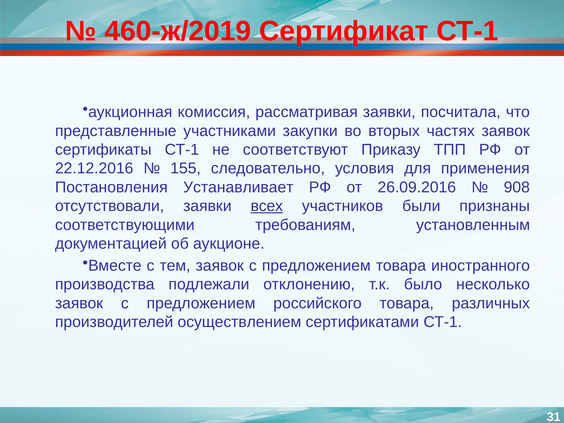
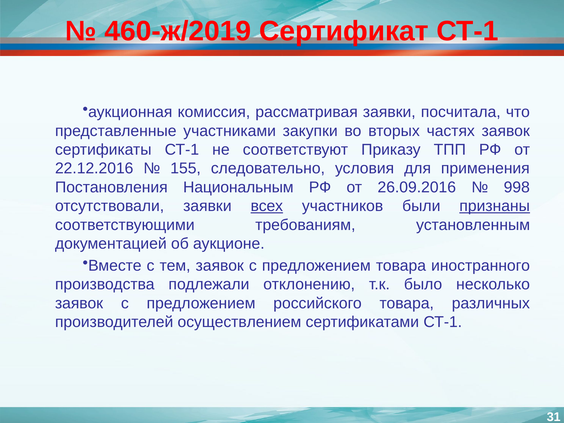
Устанавливает: Устанавливает -> Национальным
908: 908 -> 998
признаны underline: none -> present
